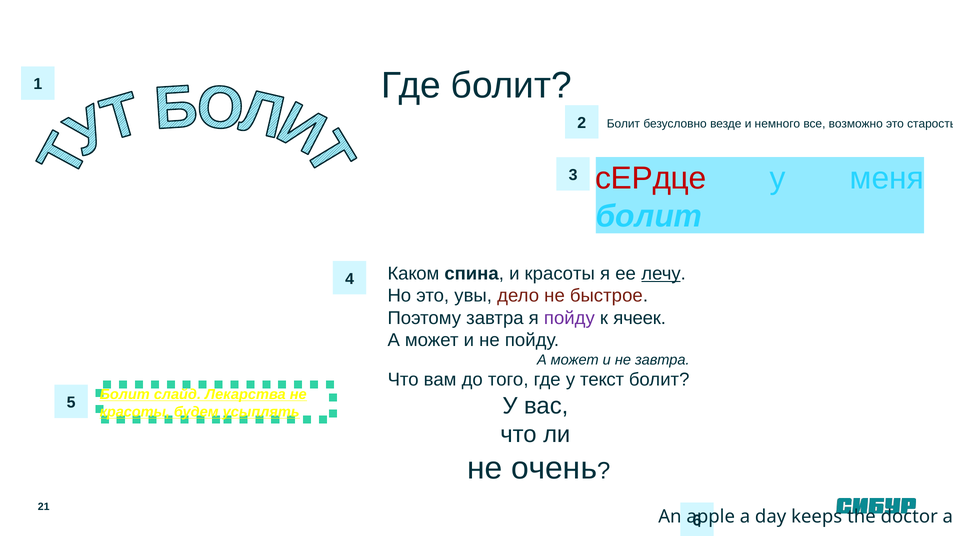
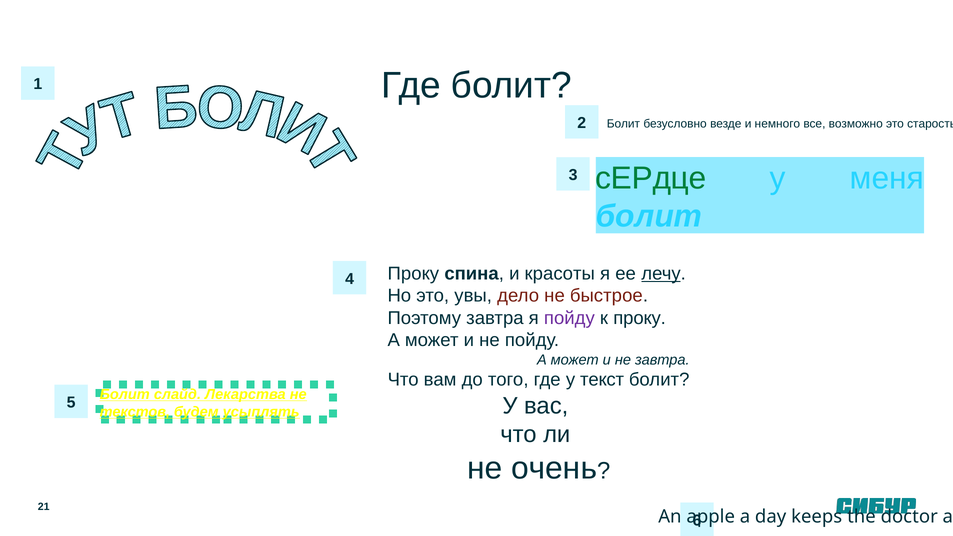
сЕРдце colour: red -> green
Каком at (413, 273): Каком -> Проку
к ячеек: ячеек -> проку
красоты at (135, 412): красоты -> текстов
